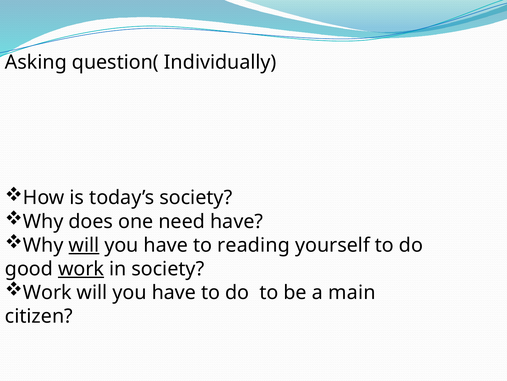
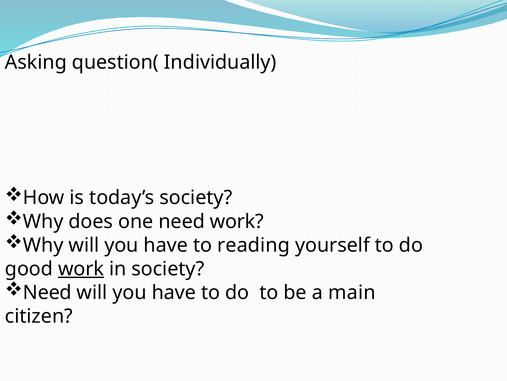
need have: have -> work
will at (84, 245) underline: present -> none
Work at (47, 292): Work -> Need
